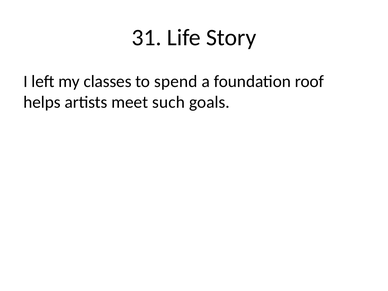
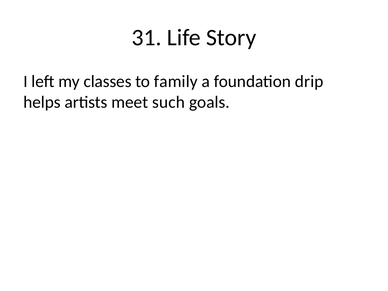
spend: spend -> family
roof: roof -> drip
